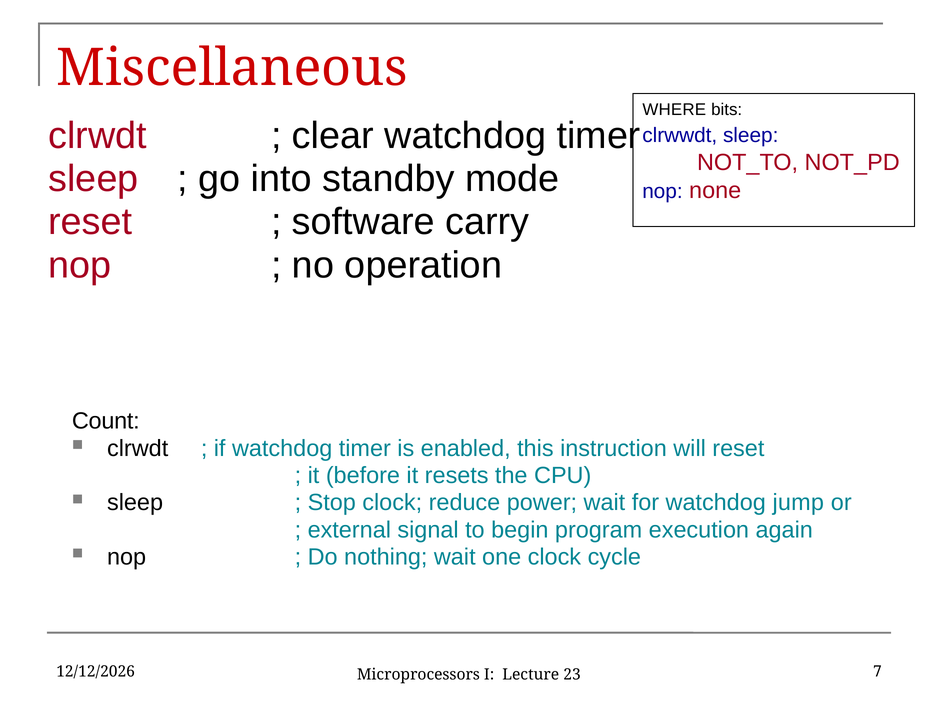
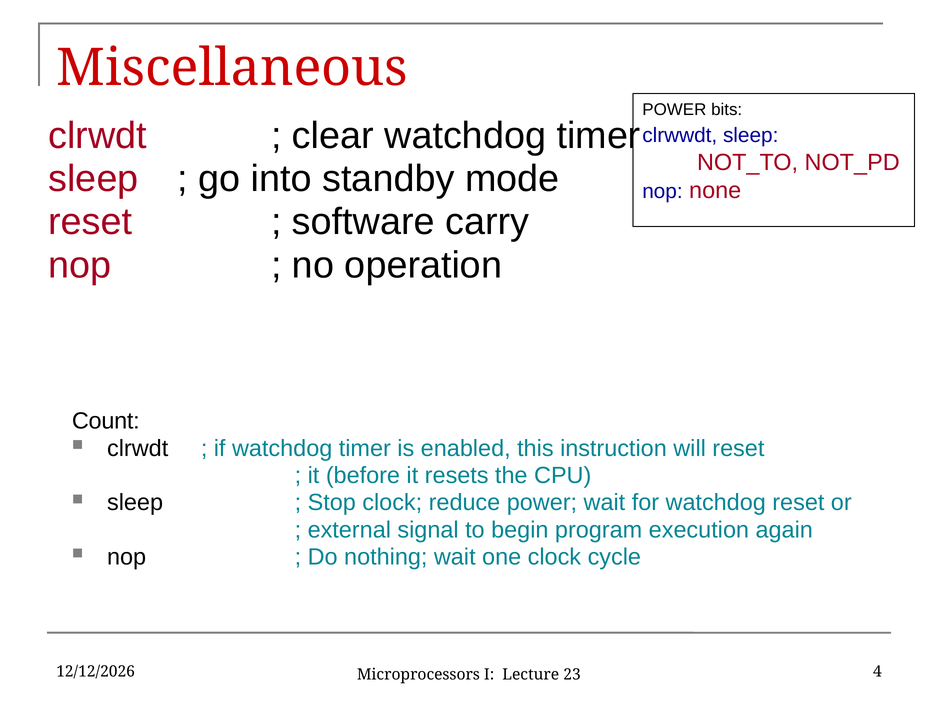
WHERE at (674, 110): WHERE -> POWER
watchdog jump: jump -> reset
7: 7 -> 4
